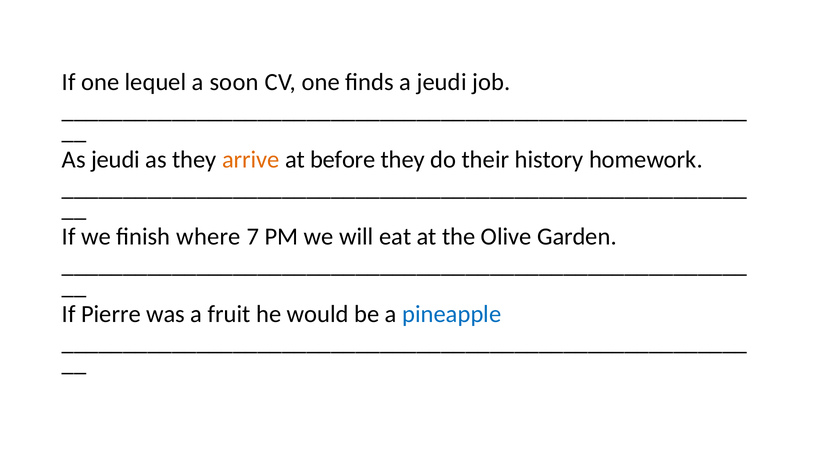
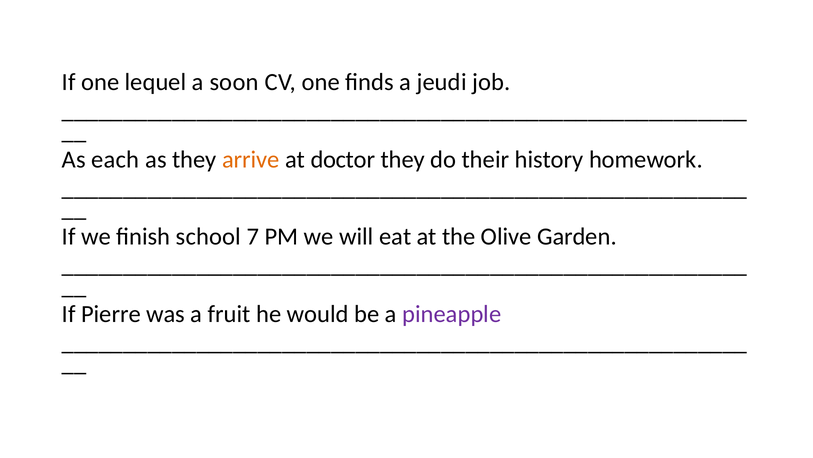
As jeudi: jeudi -> each
before: before -> doctor
where: where -> school
pineapple colour: blue -> purple
